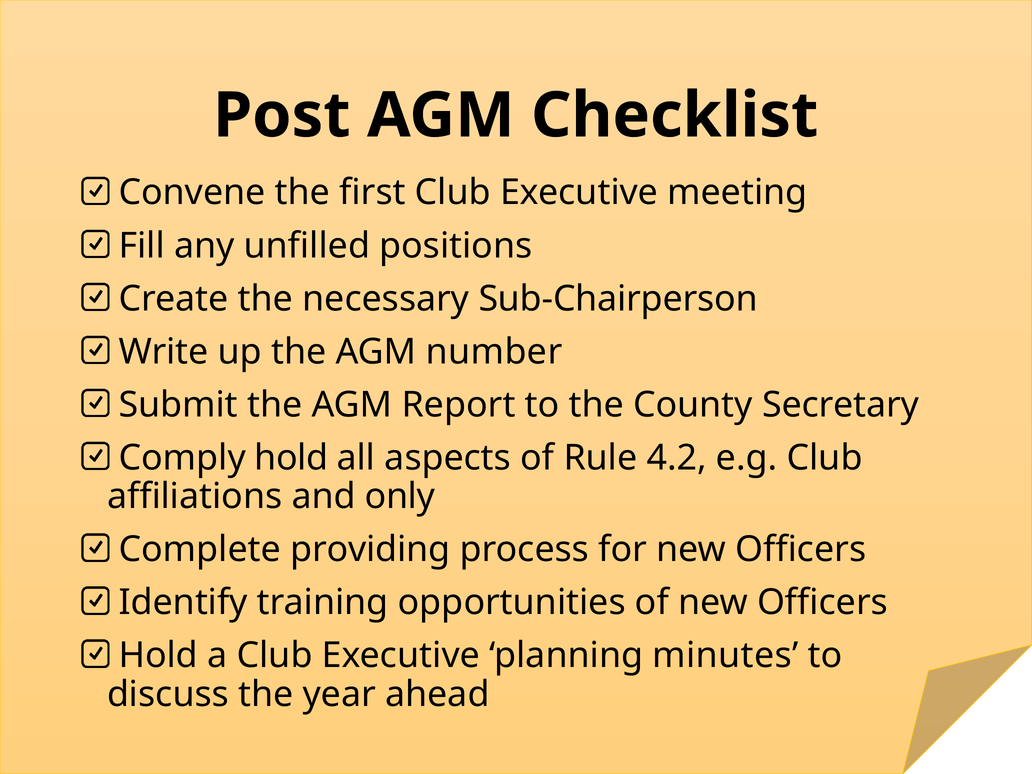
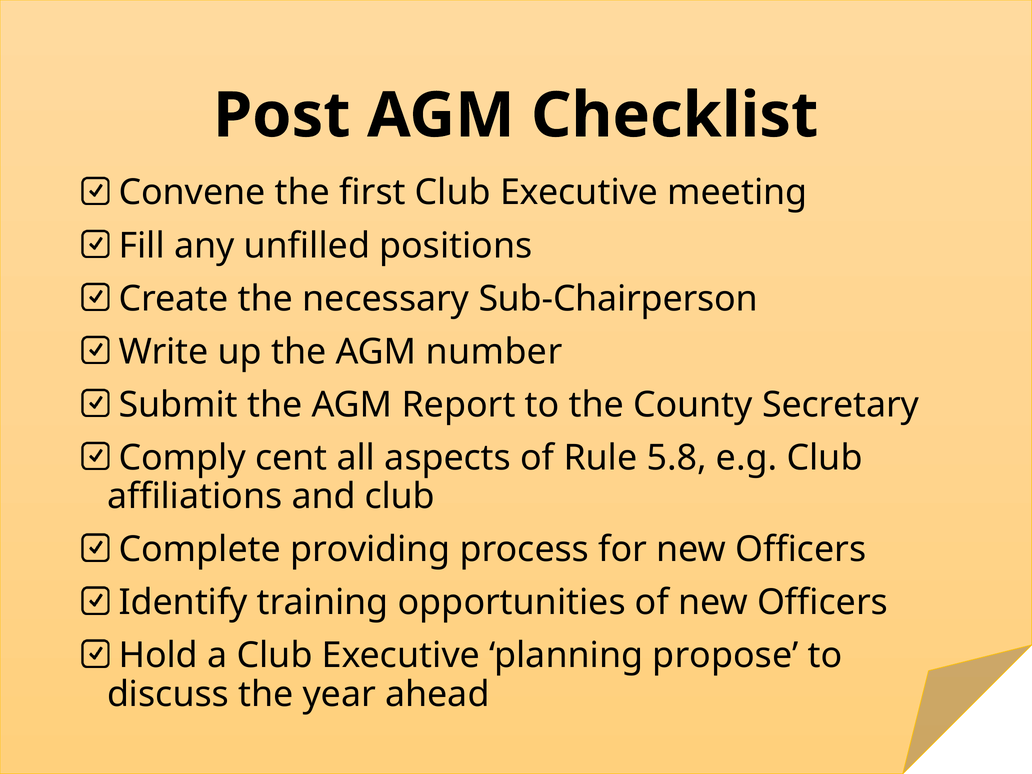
Comply hold: hold -> cent
4.2: 4.2 -> 5.8
and only: only -> club
minutes: minutes -> propose
